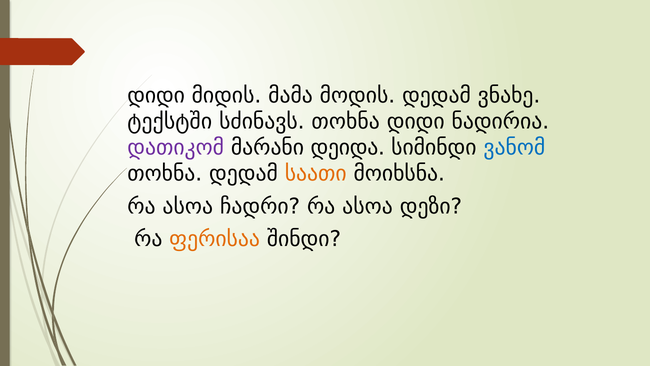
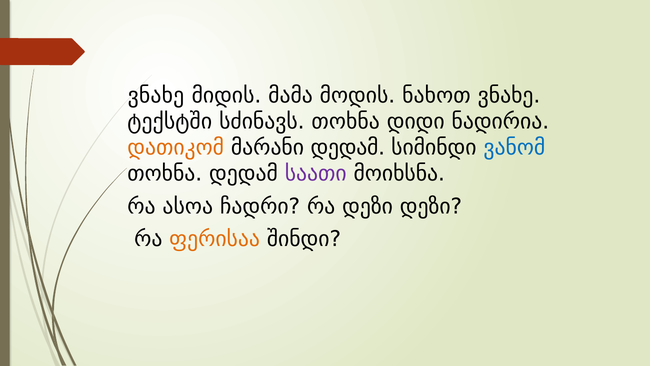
დიდი at (156, 95): დიდი -> ვნახე
მოდის დედამ: დედამ -> ნახოთ
დათიკომ colour: purple -> orange
მარანი დეიდა: დეიდა -> დედამ
საათი colour: orange -> purple
ჩადრი რა ასოა: ასოა -> დეზი
